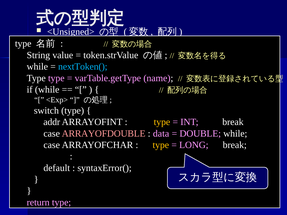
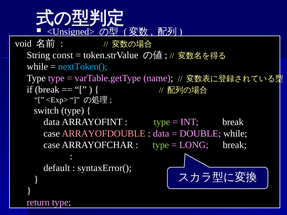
type at (23, 44): type -> void
value: value -> const
if while: while -> break
addr at (52, 122): addr -> data
type at (162, 122) colour: yellow -> light green
type at (161, 145) colour: yellow -> light green
